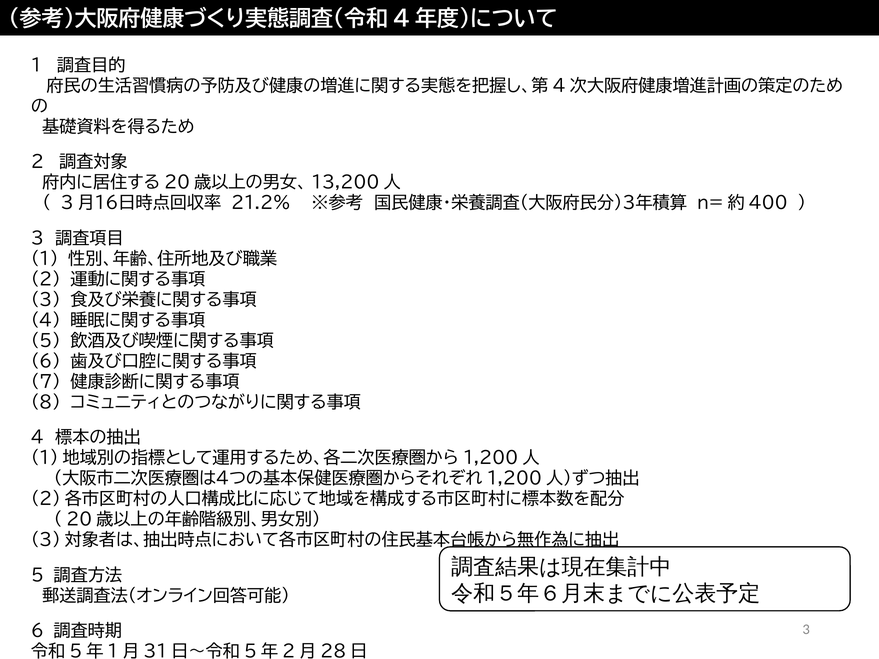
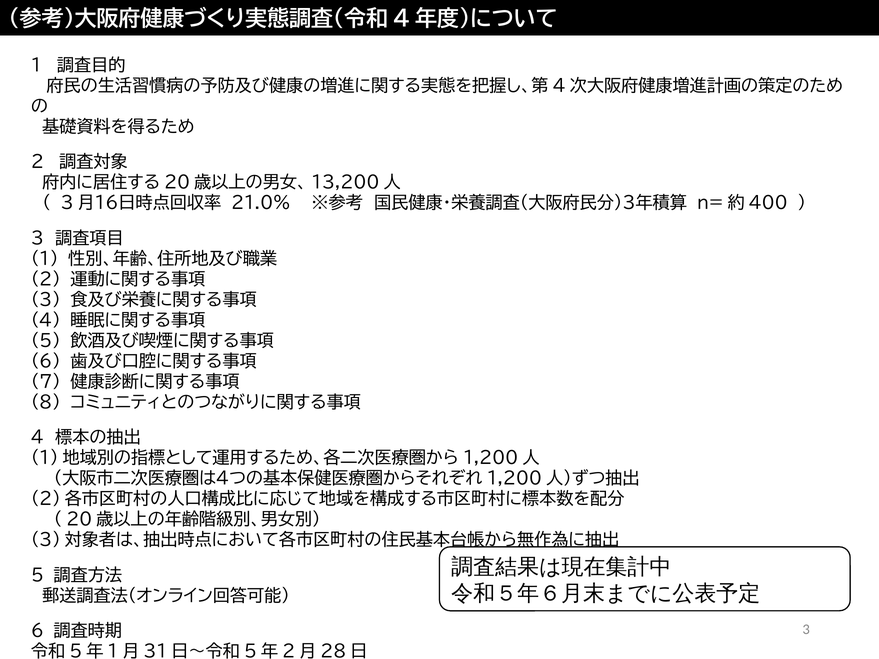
21.2%: 21.2% -> 21.0%
